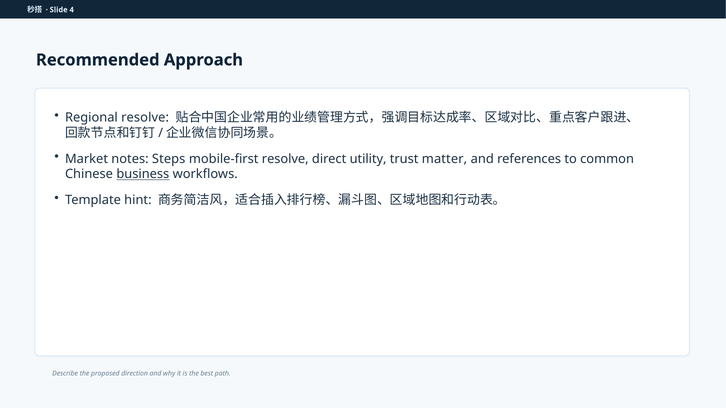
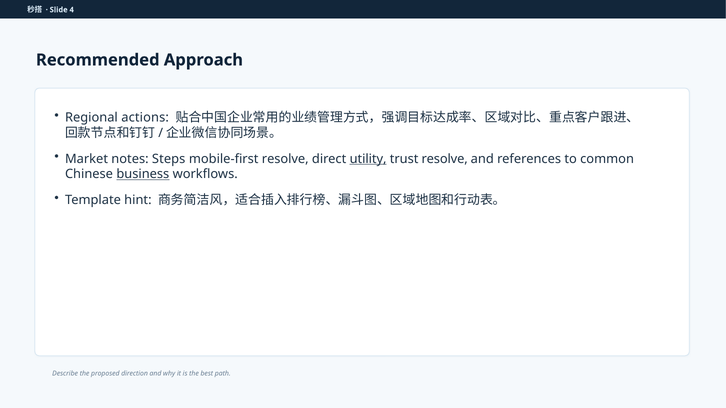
Regional resolve: resolve -> actions
utility underline: none -> present
trust matter: matter -> resolve
